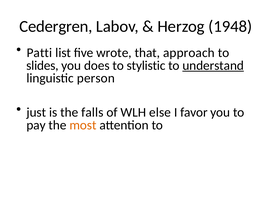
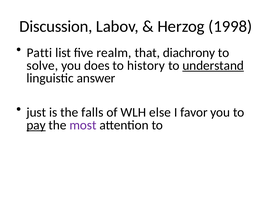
Cedergren: Cedergren -> Discussion
1948: 1948 -> 1998
wrote: wrote -> realm
approach: approach -> diachrony
slides: slides -> solve
stylistic: stylistic -> history
person: person -> answer
pay underline: none -> present
most colour: orange -> purple
